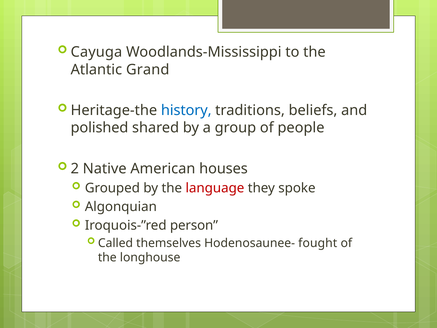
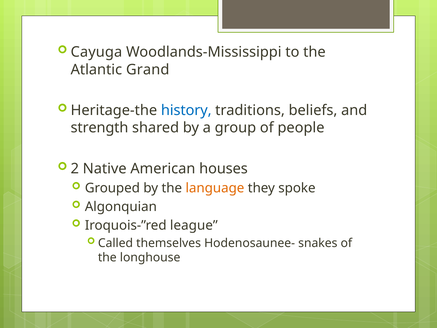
polished: polished -> strength
language colour: red -> orange
person: person -> league
fought: fought -> snakes
